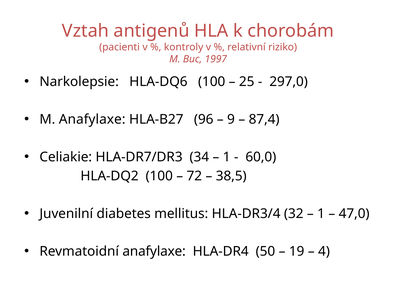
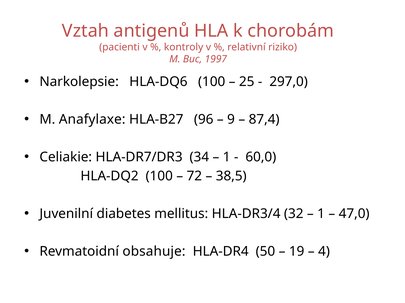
Revmatoidní anafylaxe: anafylaxe -> obsahuje
